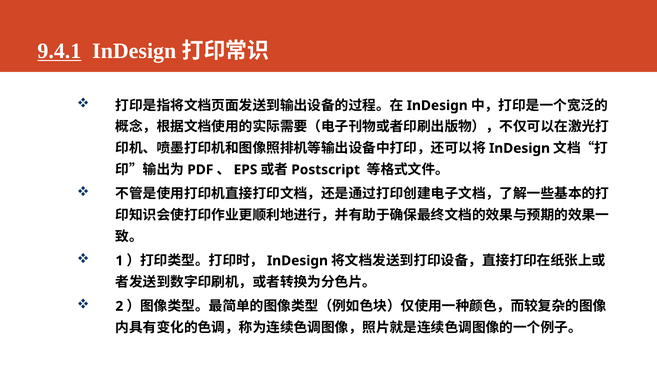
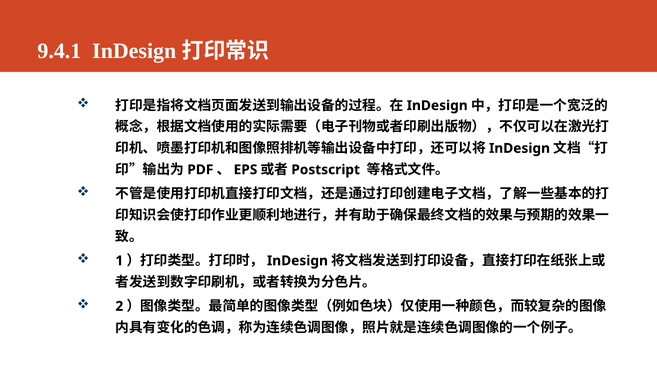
9.4.1 underline: present -> none
